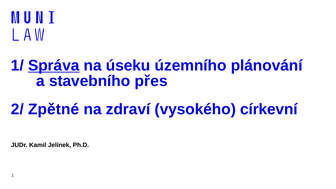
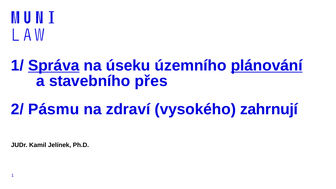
plánování underline: none -> present
Zpětné: Zpětné -> Pásmu
církevní: církevní -> zahrnují
